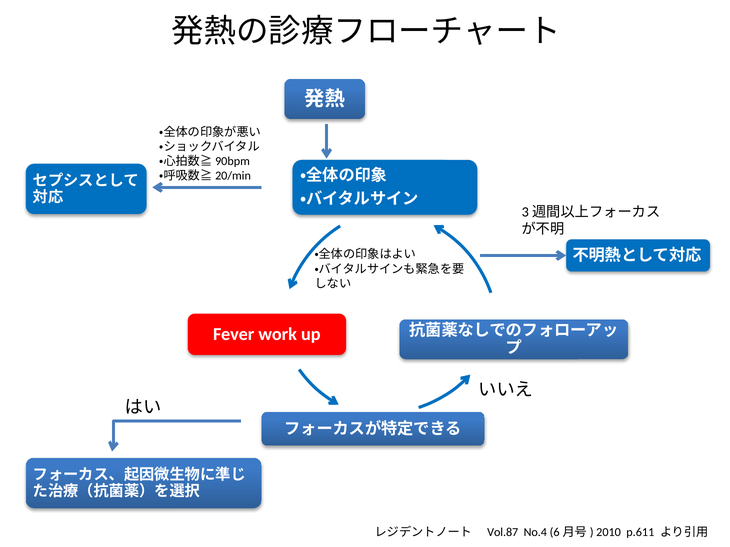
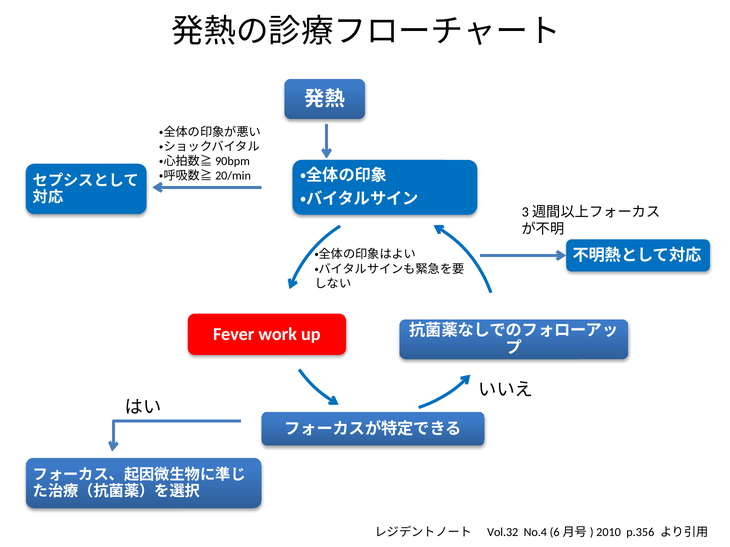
Vol.87: Vol.87 -> Vol.32
p.611: p.611 -> p.356
